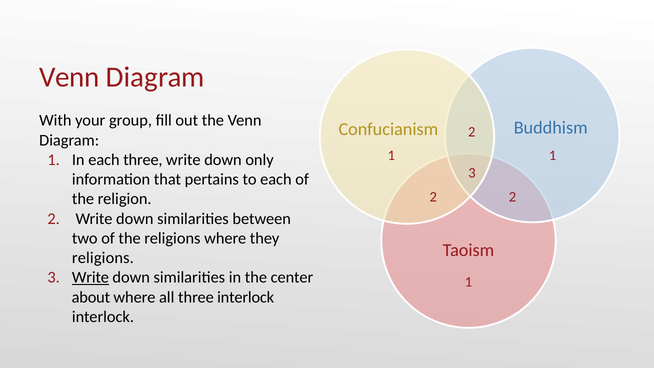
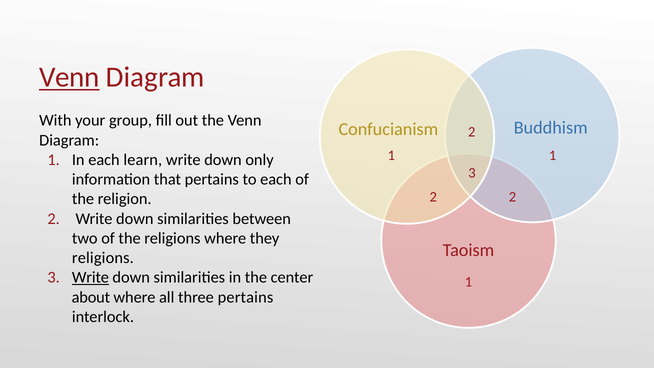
Venn at (69, 77) underline: none -> present
each three: three -> learn
three interlock: interlock -> pertains
